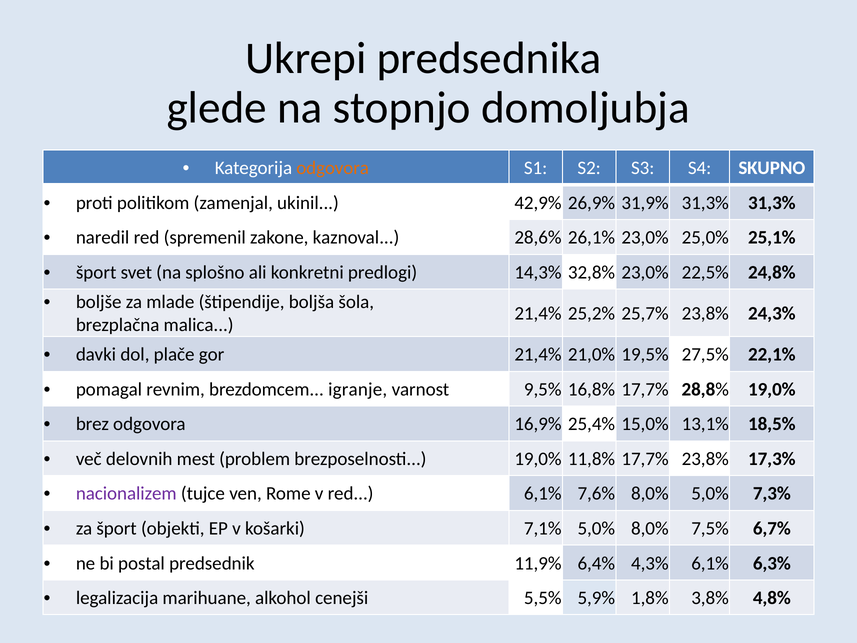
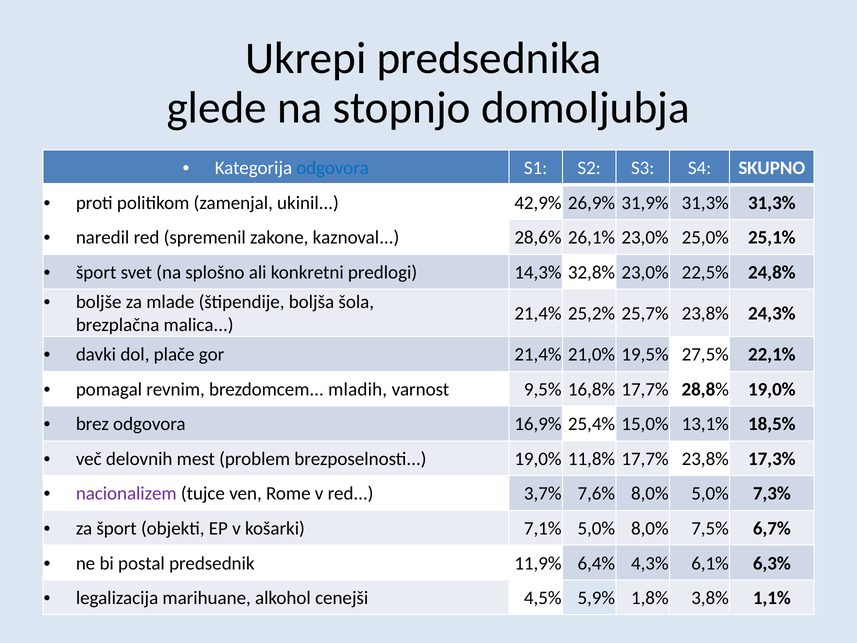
odgovora at (333, 168) colour: orange -> blue
igranje: igranje -> mladih
red 6,1%: 6,1% -> 3,7%
5,5%: 5,5% -> 4,5%
4,8%: 4,8% -> 1,1%
